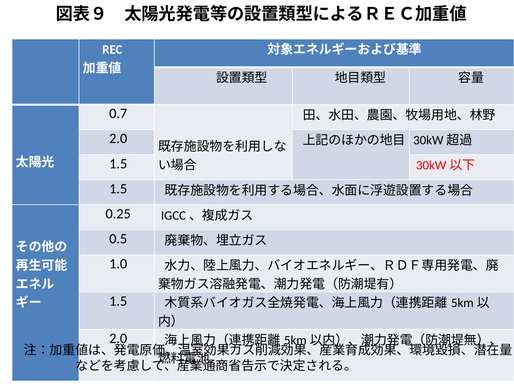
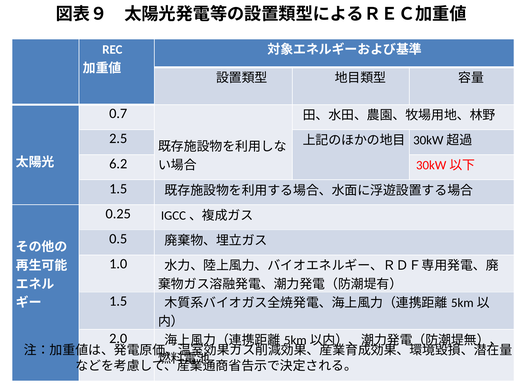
2.0 at (118, 138): 2.0 -> 2.5
1.5 at (118, 163): 1.5 -> 6.2
